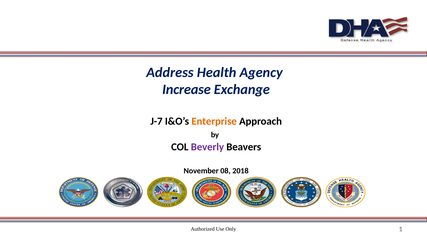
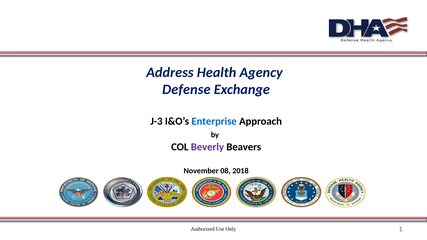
Increase: Increase -> Defense
J-7: J-7 -> J-3
Enterprise colour: orange -> blue
